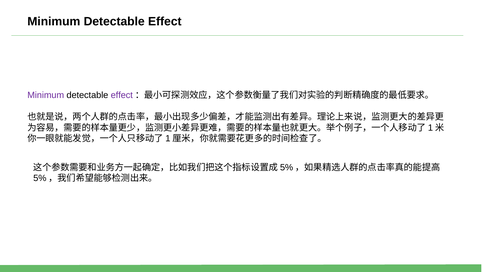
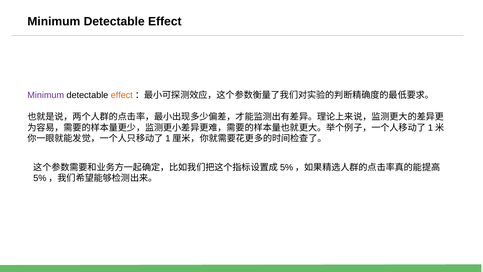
effect at (122, 95) colour: purple -> orange
